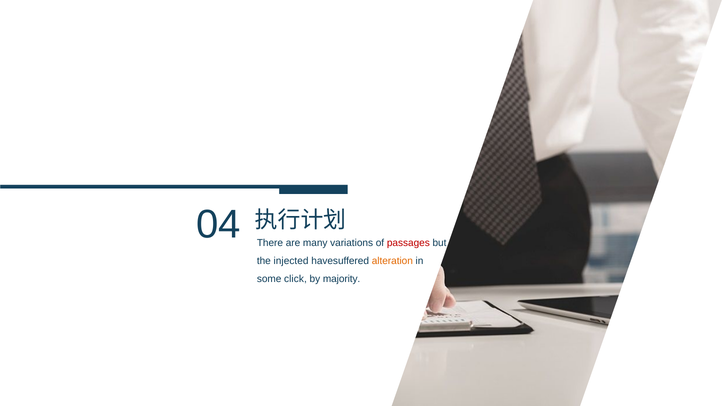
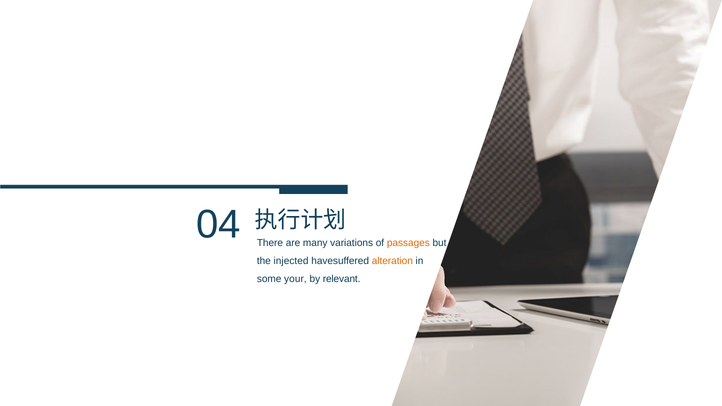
passages colour: red -> orange
click: click -> your
majority: majority -> relevant
